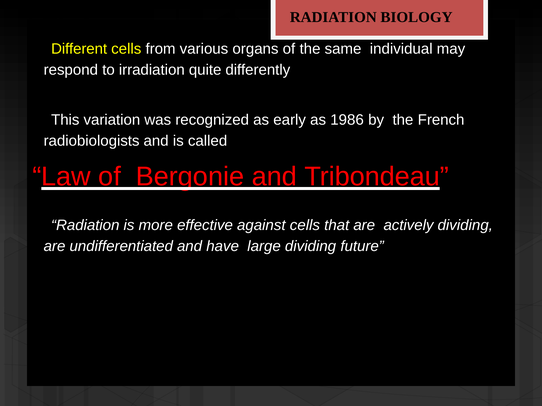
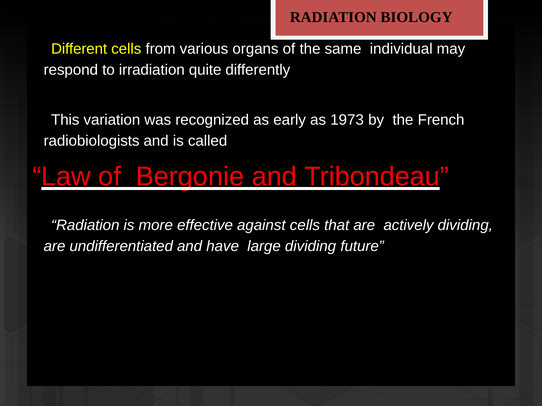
1986: 1986 -> 1973
